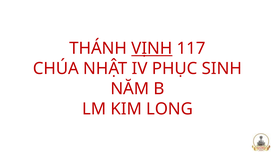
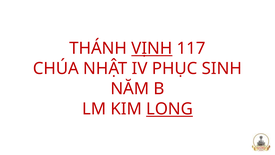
LONG underline: none -> present
